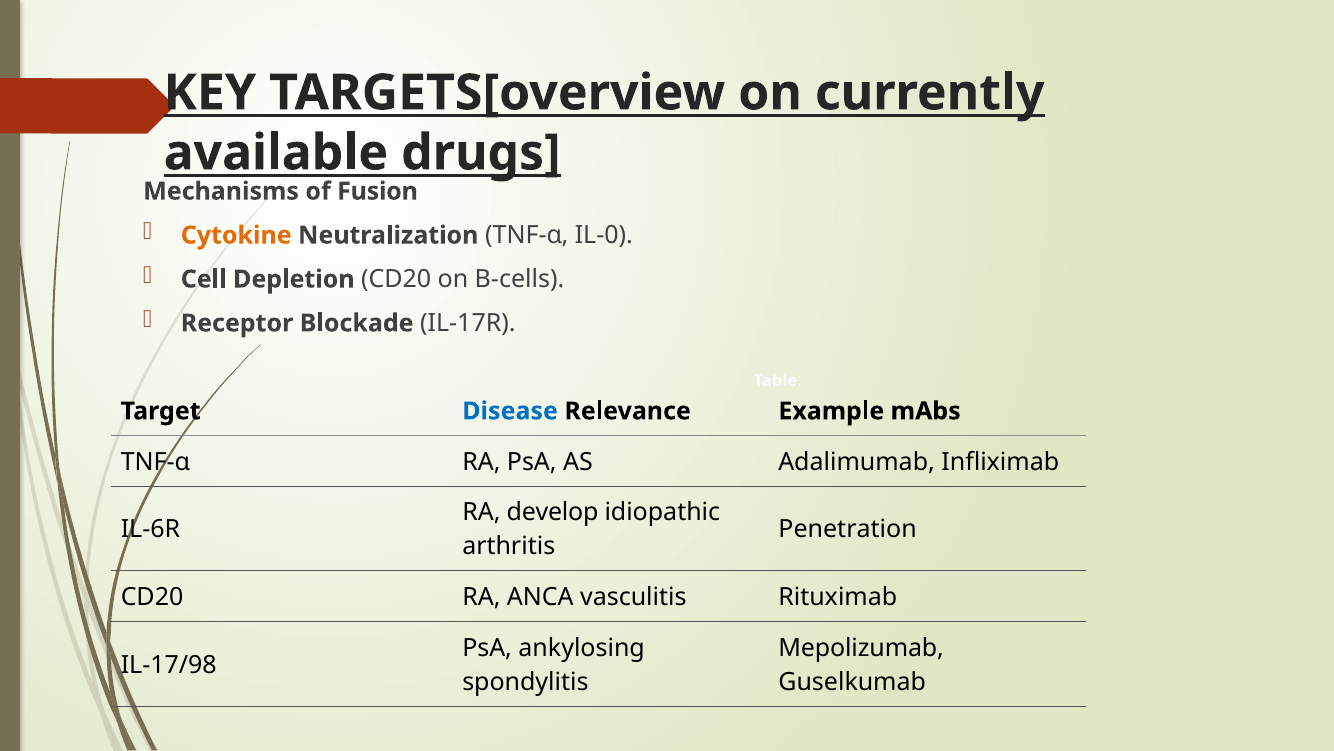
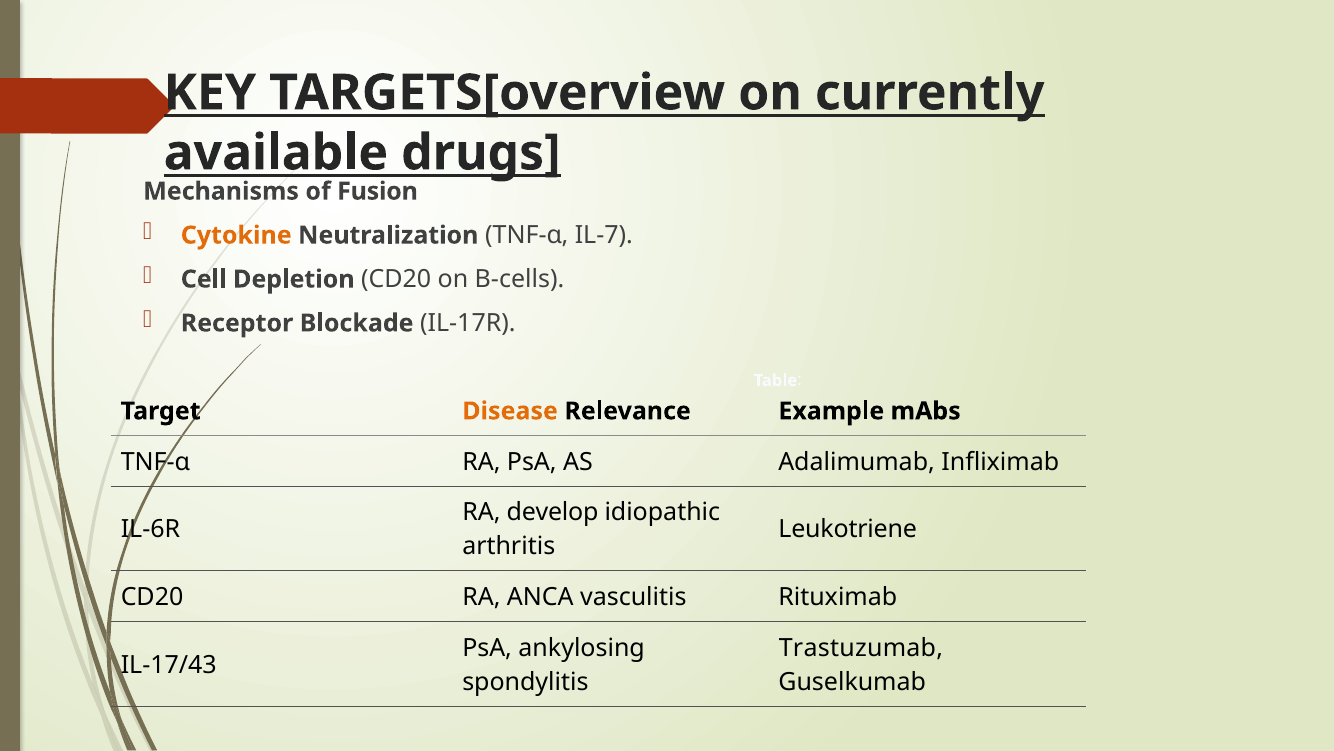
IL-0: IL-0 -> IL-7
Disease colour: blue -> orange
Penetration: Penetration -> Leukotriene
Mepolizumab: Mepolizumab -> Trastuzumab
IL-17/98: IL-17/98 -> IL-17/43
